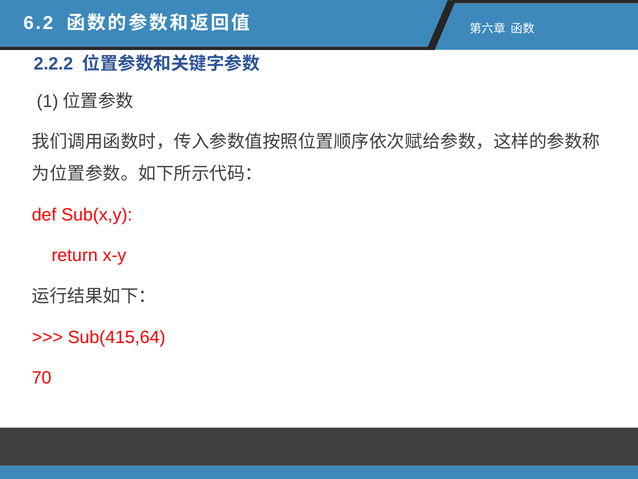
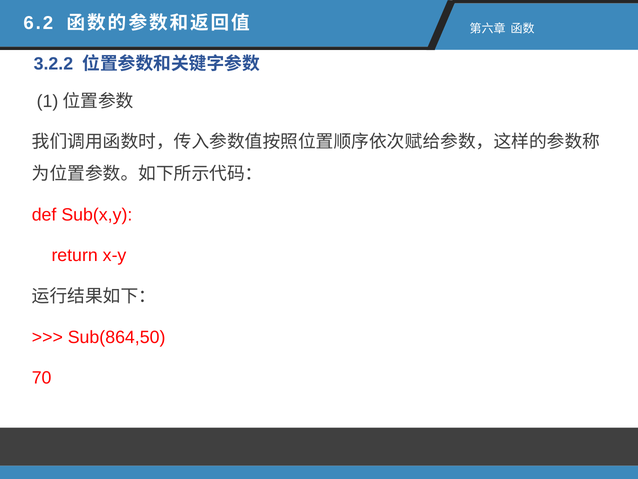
2.2.2: 2.2.2 -> 3.2.2
Sub(415,64: Sub(415,64 -> Sub(864,50
